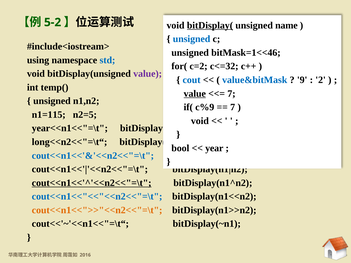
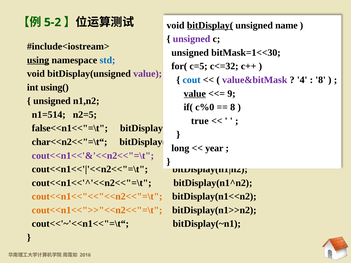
unsigned at (192, 39) colour: blue -> purple
bitMask=1<<46: bitMask=1<<46 -> bitMask=1<<30
using underline: none -> present
c=2: c=2 -> c=5
value&bitMask colour: blue -> purple
9: 9 -> 4
2 at (321, 80): 2 -> 8
temp(: temp( -> using(
7 at (231, 94): 7 -> 9
c%9: c%9 -> c%0
7 at (233, 107): 7 -> 8
n1=115: n1=115 -> n1=514
void at (200, 121): void -> true
year<<n1<<"=\t: year<<n1<<"=\t -> false<<n1<<"=\t
long<<n2<<"=\t“: long<<n2<<"=\t“ -> char<<n2<<"=\t“
bool: bool -> long
cout<<n1<<'&'<<n2<<"=\t colour: blue -> purple
cout<<n1<<'^'<<n2<<"=\t underline: present -> none
cout<<n1<<"<<"<<n2<<"=\t colour: blue -> orange
